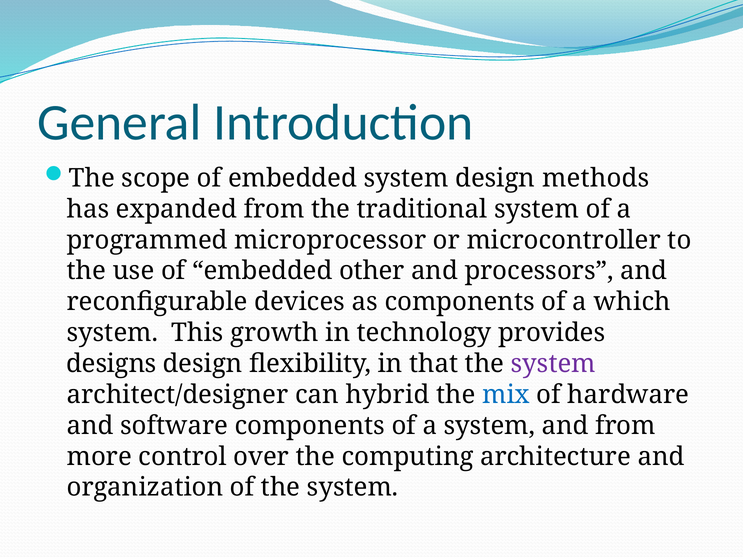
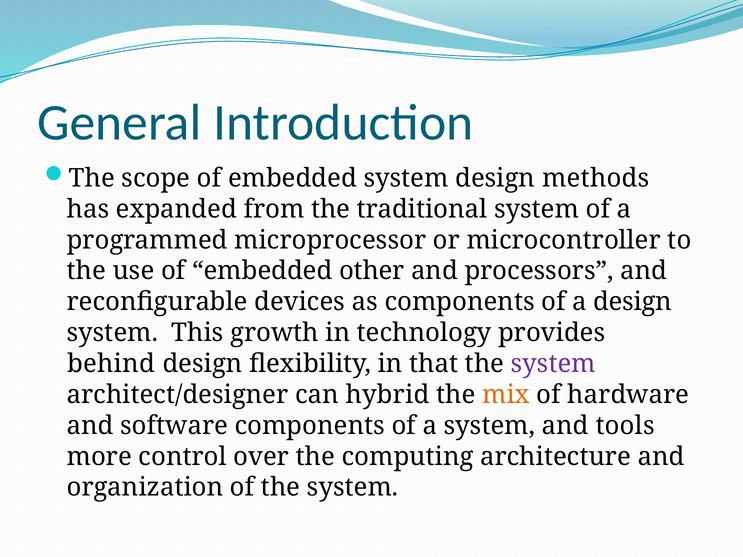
a which: which -> design
designs: designs -> behind
mix colour: blue -> orange
and from: from -> tools
